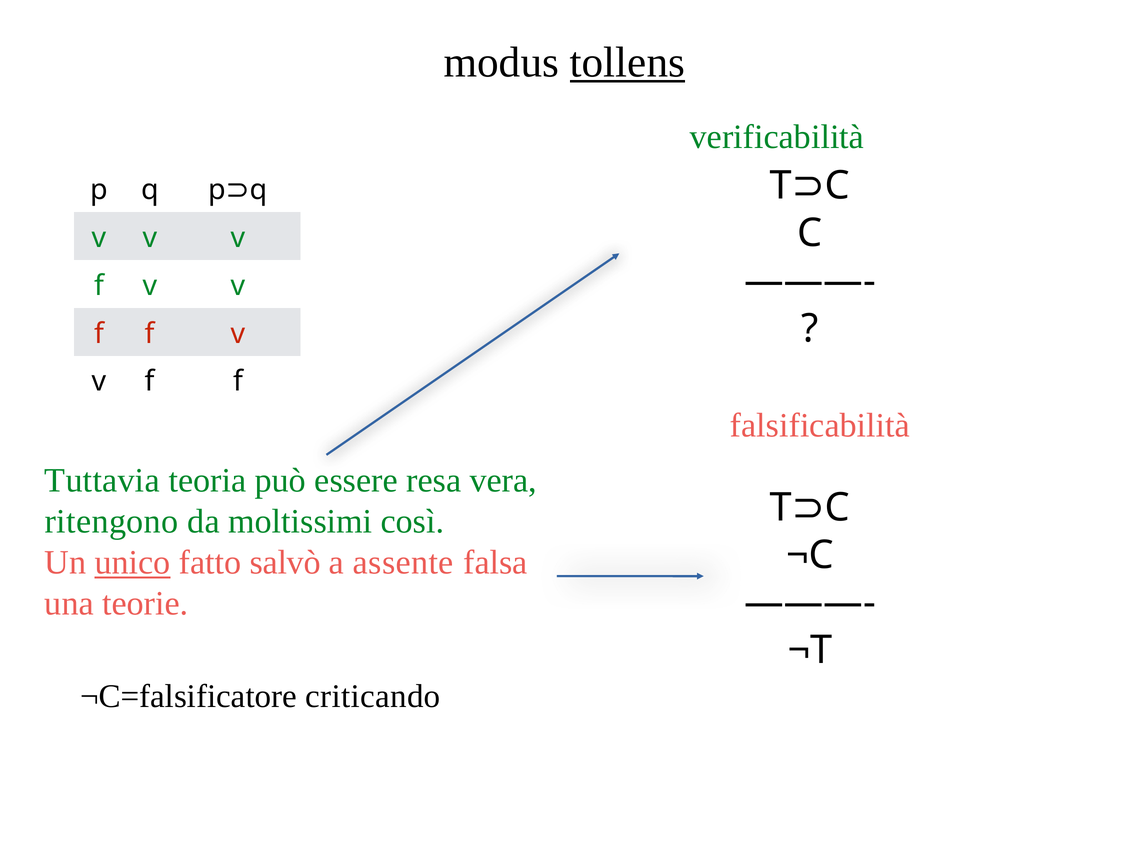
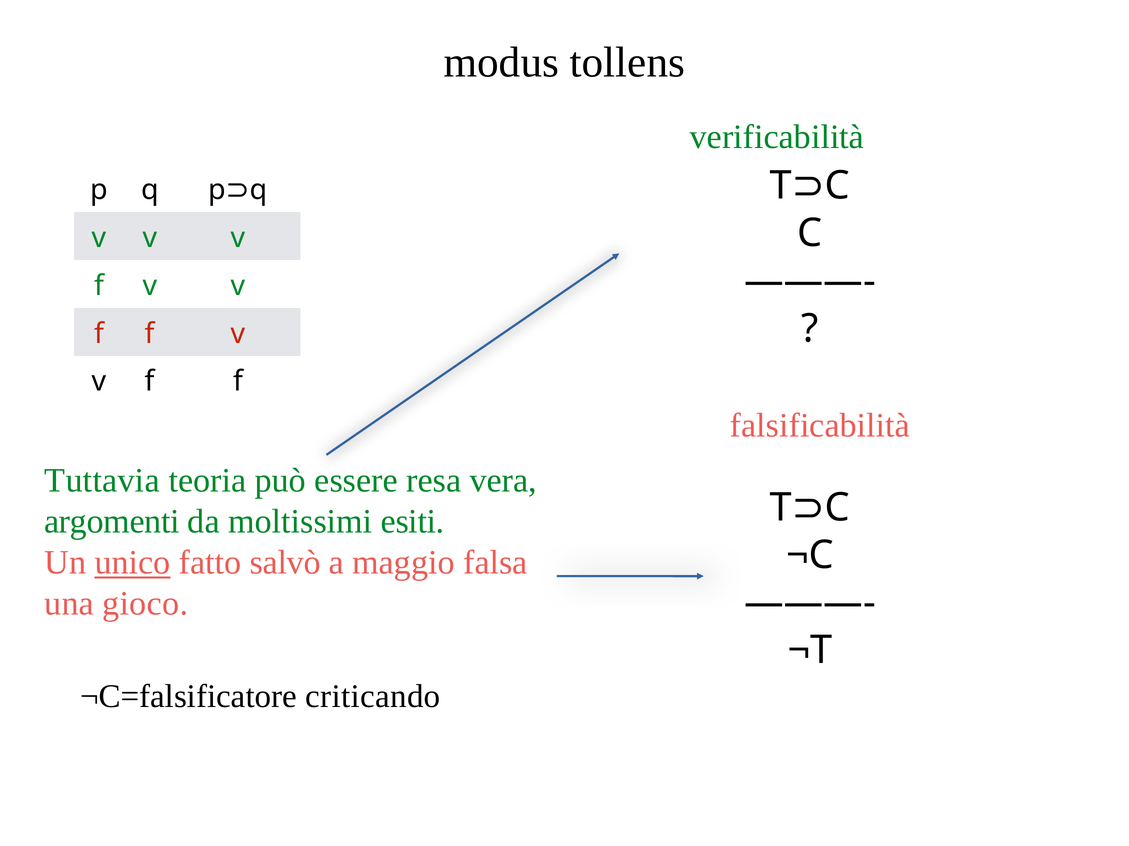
tollens underline: present -> none
ritengono: ritengono -> argomenti
così: così -> esiti
assente: assente -> maggio
teorie: teorie -> gioco
